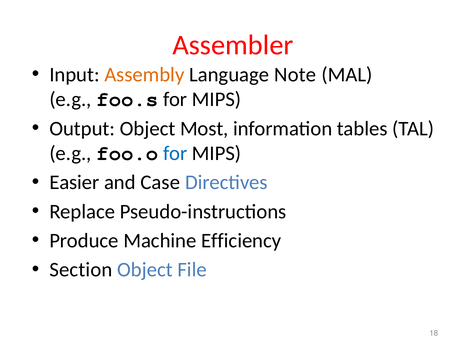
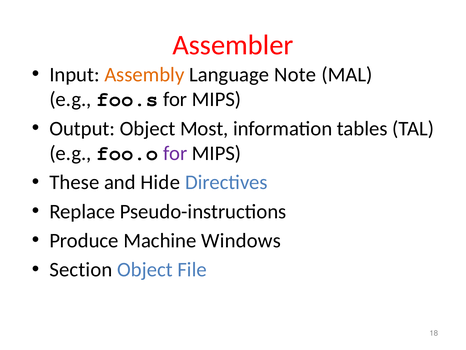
for at (175, 153) colour: blue -> purple
Easier: Easier -> These
Case: Case -> Hide
Efficiency: Efficiency -> Windows
